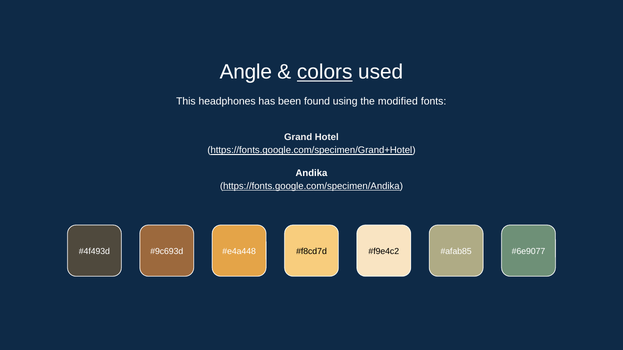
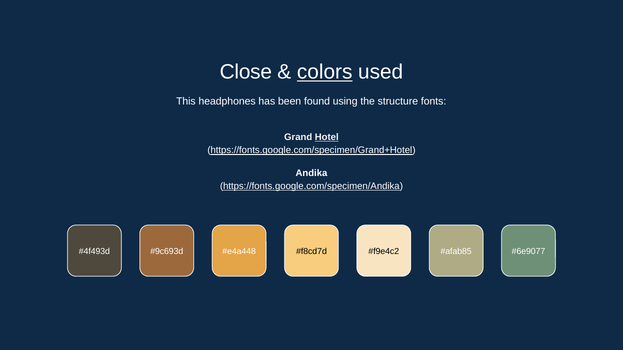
Angle: Angle -> Close
modified: modified -> structure
Hotel underline: none -> present
